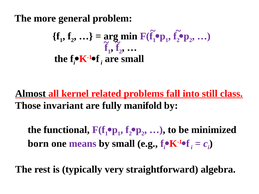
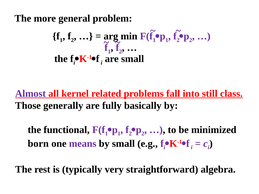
Almost colour: black -> purple
invariant: invariant -> generally
manifold: manifold -> basically
